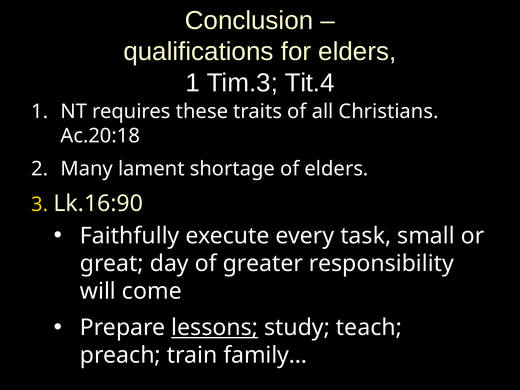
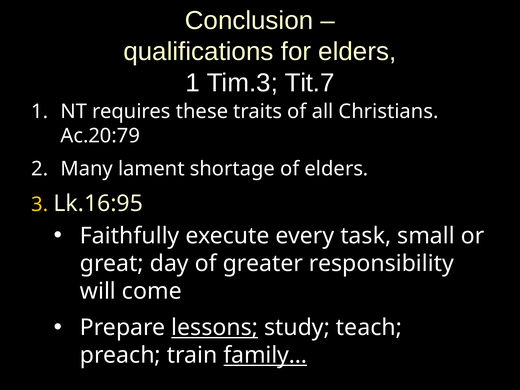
Tit.4: Tit.4 -> Tit.7
Ac.20:18: Ac.20:18 -> Ac.20:79
Lk.16:90: Lk.16:90 -> Lk.16:95
family… underline: none -> present
